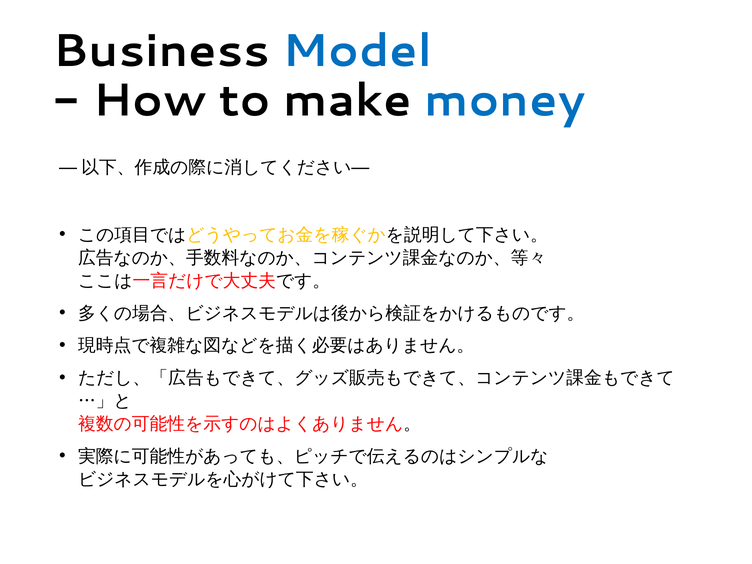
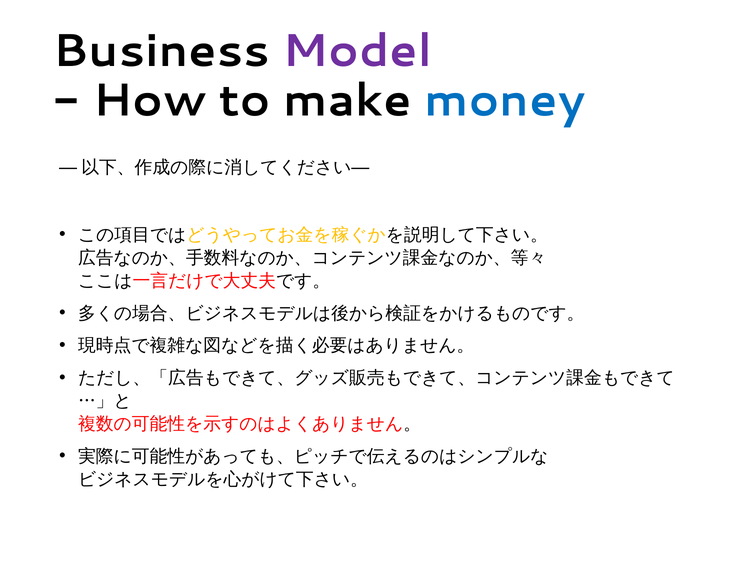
Model colour: blue -> purple
